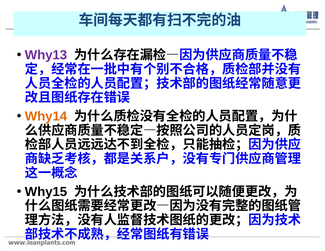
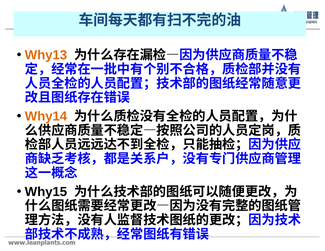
Why13 colour: purple -> orange
